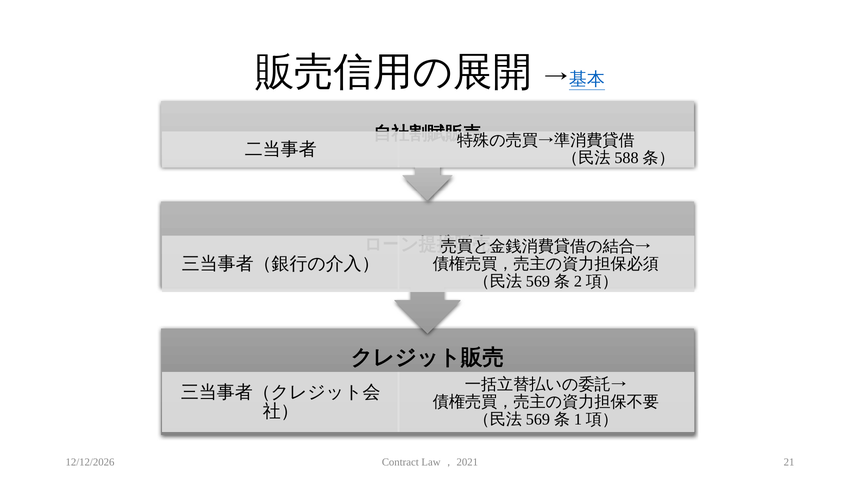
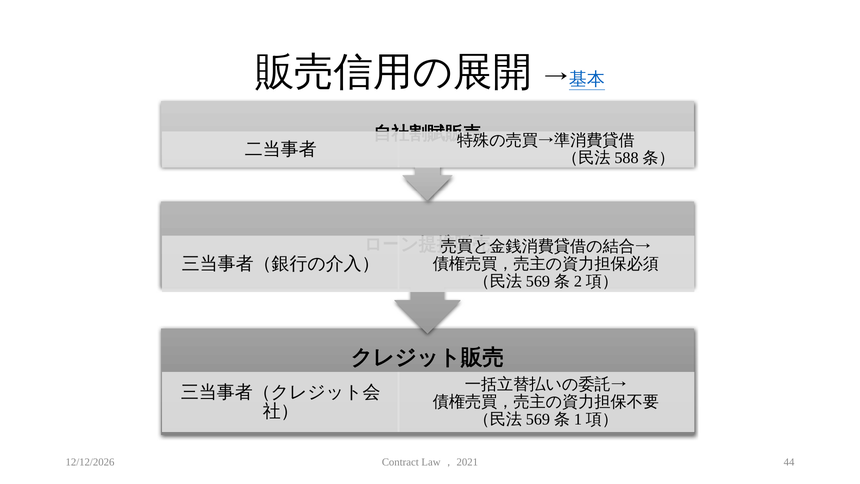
21: 21 -> 44
